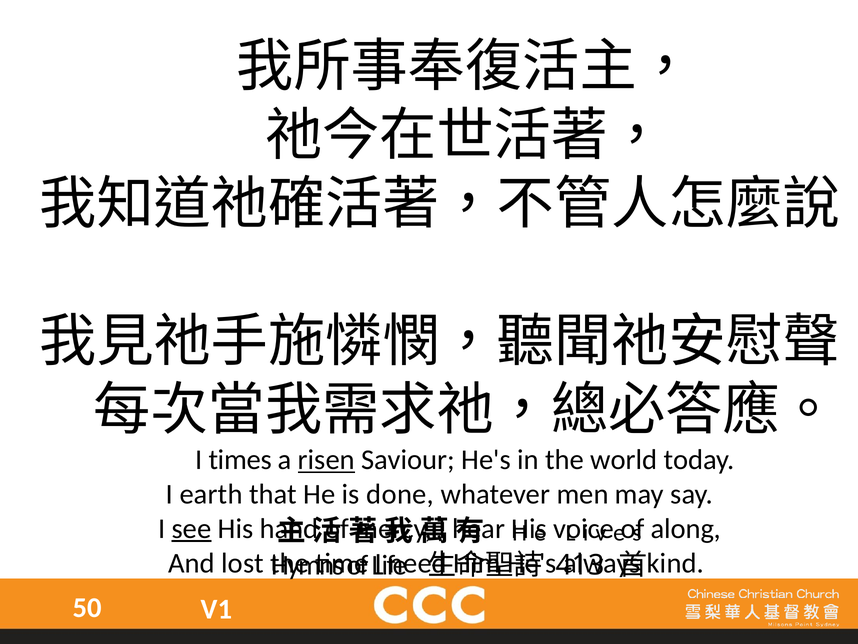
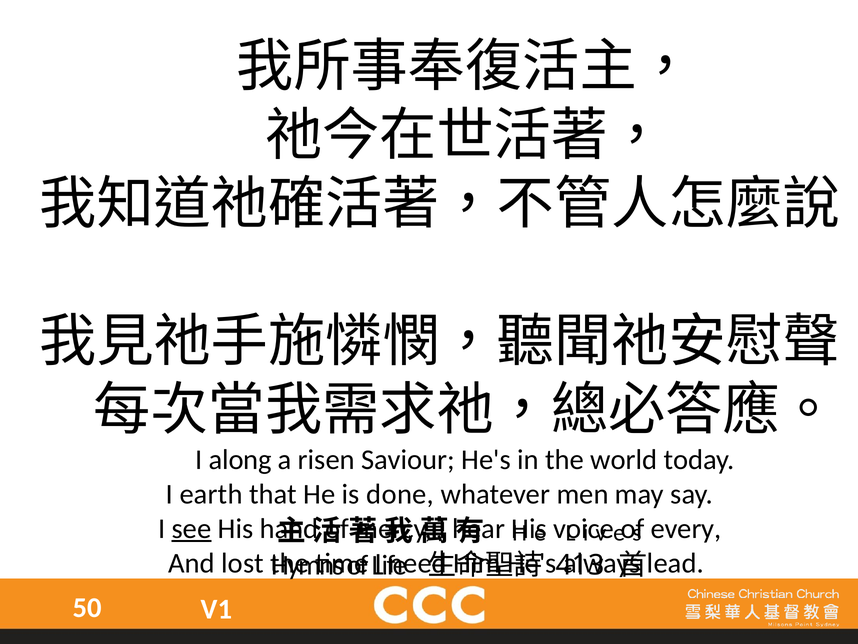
times: times -> along
risen underline: present -> none
along: along -> every
kind: kind -> lead
